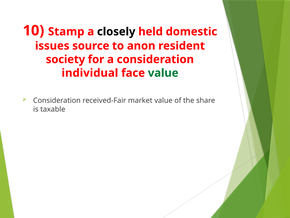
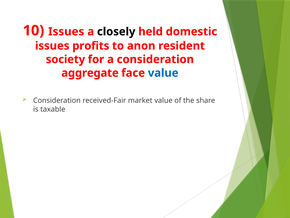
10 Stamp: Stamp -> Issues
source: source -> profits
individual: individual -> aggregate
value at (163, 73) colour: green -> blue
